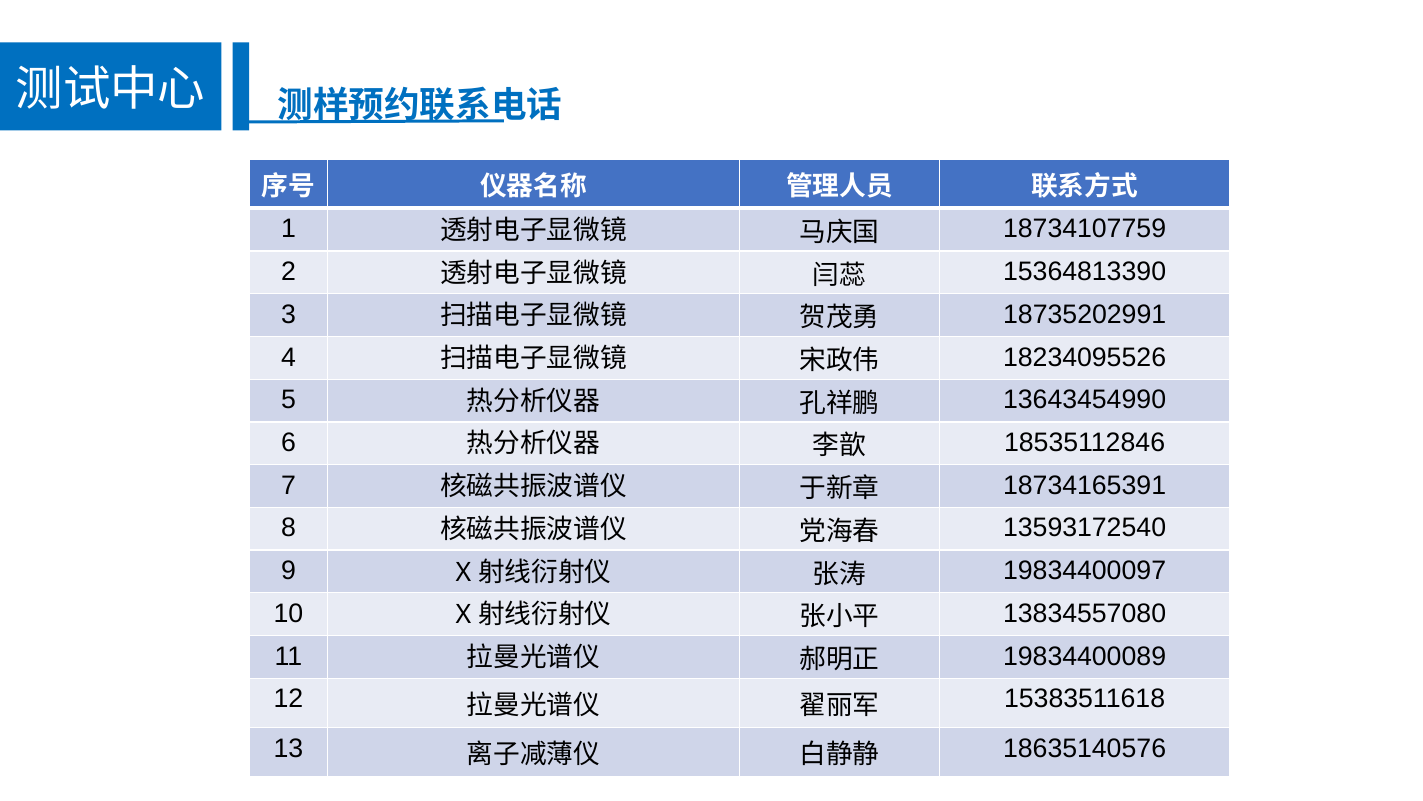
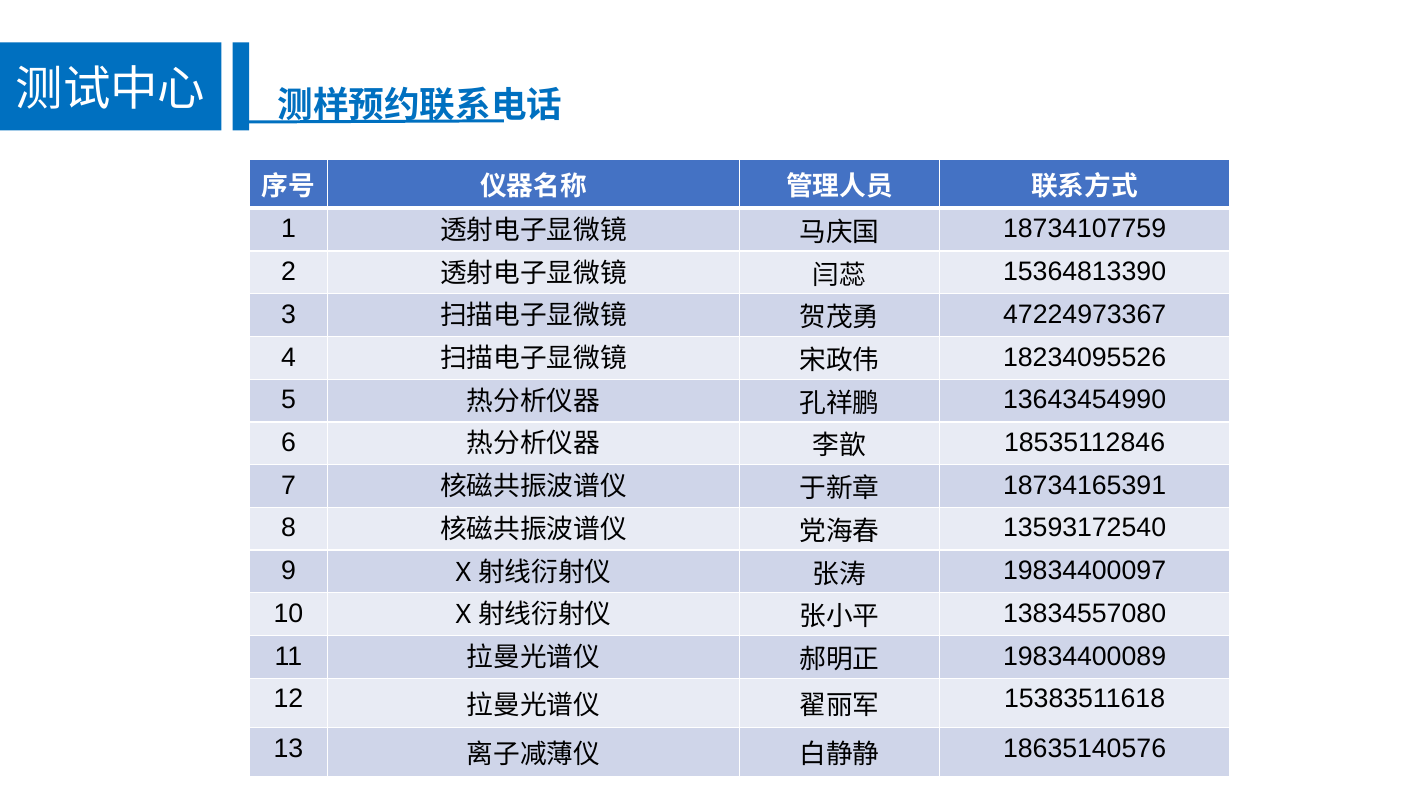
18735202991: 18735202991 -> 47224973367
